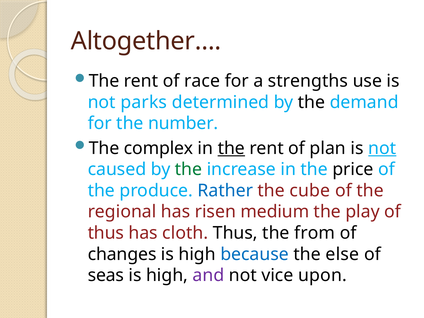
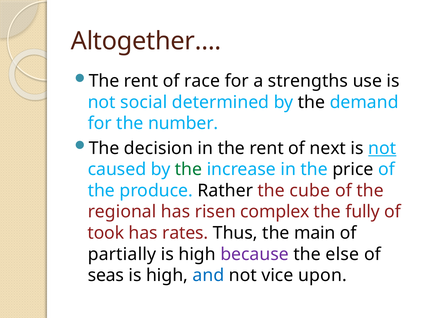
parks: parks -> social
complex: complex -> decision
the at (231, 148) underline: present -> none
plan: plan -> next
Rather colour: blue -> black
medium: medium -> complex
play: play -> fully
thus at (106, 233): thus -> took
cloth: cloth -> rates
from: from -> main
changes: changes -> partially
because colour: blue -> purple
and colour: purple -> blue
